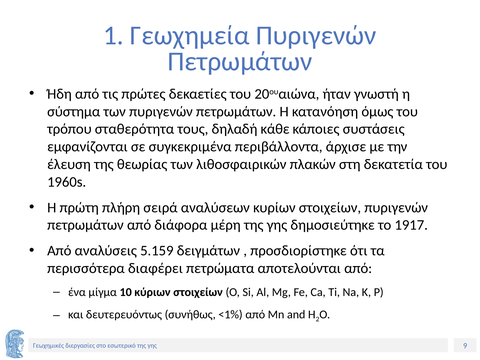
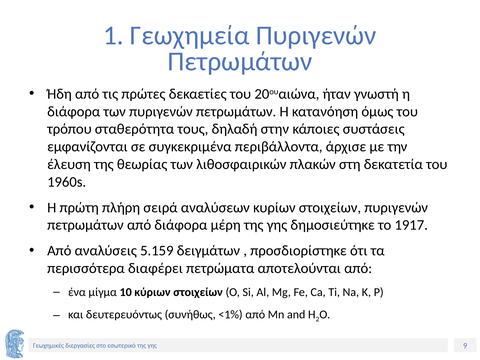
σύστημα at (74, 112): σύστημα -> διάφορα
κάθε: κάθε -> στην
